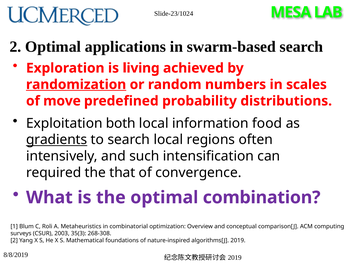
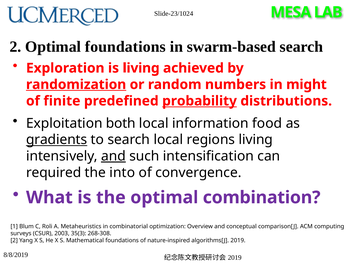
Optimal applications: applications -> foundations
scales: scales -> might
move: move -> finite
probability underline: none -> present
regions often: often -> living
and at (113, 157) underline: none -> present
that: that -> into
